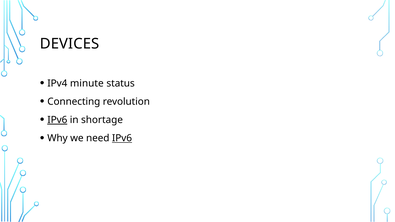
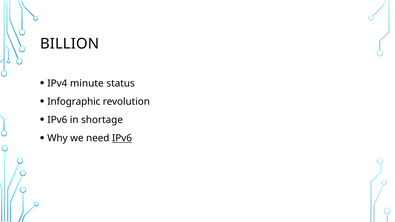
DEVICES: DEVICES -> BILLION
Connecting: Connecting -> Infographic
IPv6 at (57, 120) underline: present -> none
